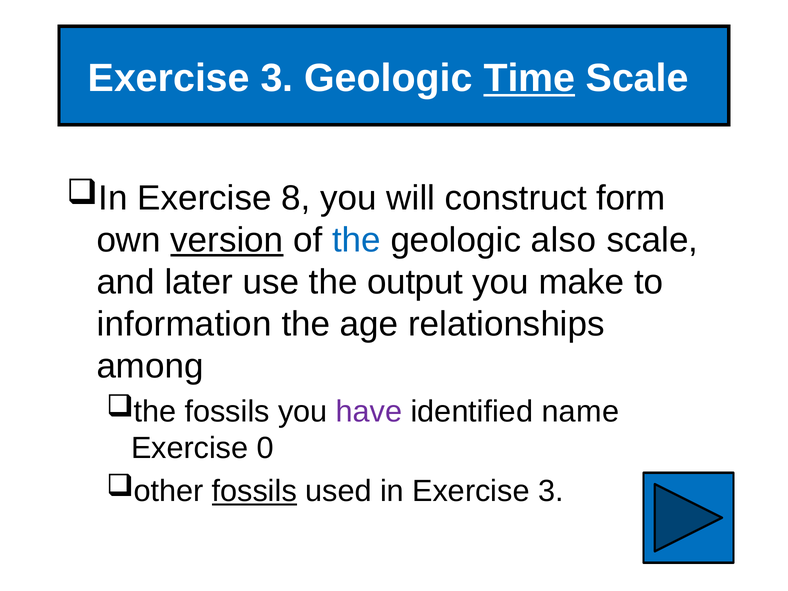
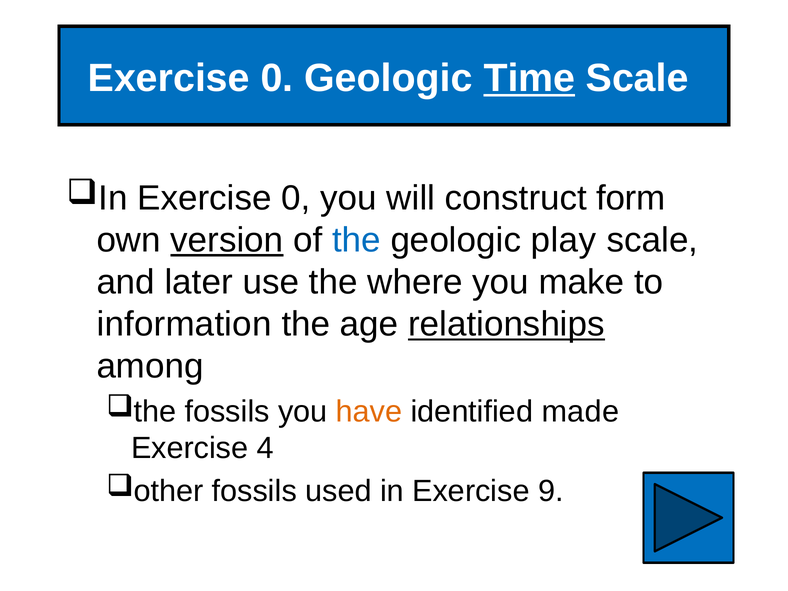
3 at (277, 78): 3 -> 0
8 at (296, 198): 8 -> 0
also: also -> play
output: output -> where
relationships underline: none -> present
have colour: purple -> orange
name: name -> made
0: 0 -> 4
fossils at (254, 491) underline: present -> none
in Exercise 3: 3 -> 9
